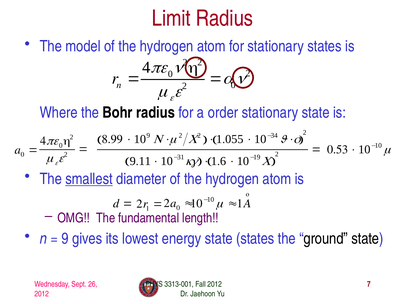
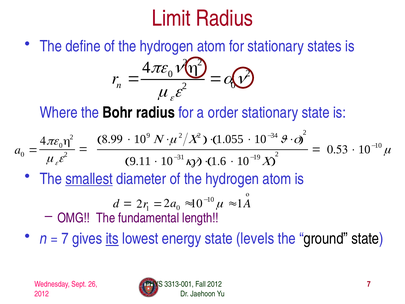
model: model -> define
9 at (65, 239): 9 -> 7
its underline: none -> present
state states: states -> levels
